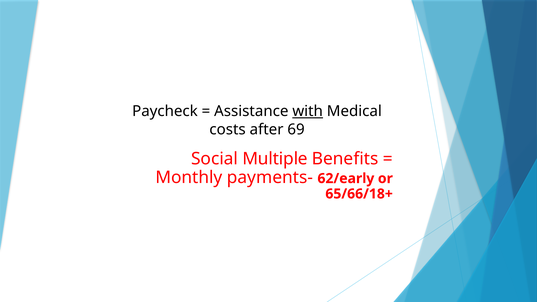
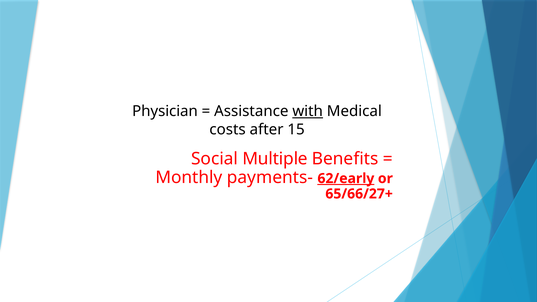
Paycheck: Paycheck -> Physician
69: 69 -> 15
62/early underline: none -> present
65/66/18+: 65/66/18+ -> 65/66/27+
